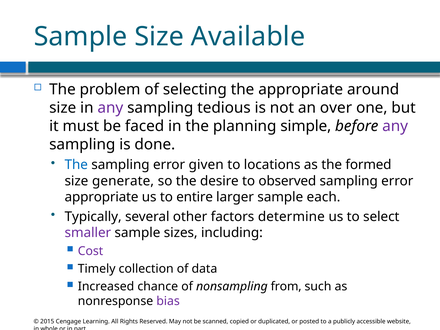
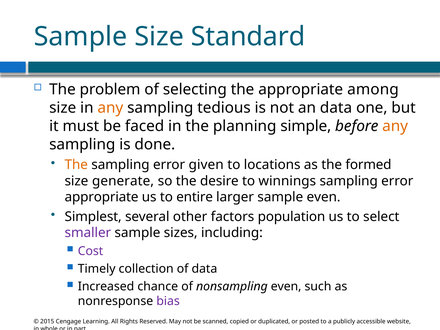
Available: Available -> Standard
around: around -> among
any at (110, 108) colour: purple -> orange
an over: over -> data
any at (395, 126) colour: purple -> orange
The at (76, 165) colour: blue -> orange
observed: observed -> winnings
sample each: each -> even
Typically: Typically -> Simplest
determine: determine -> population
nonsampling from: from -> even
